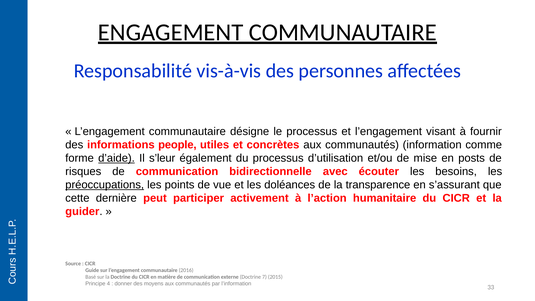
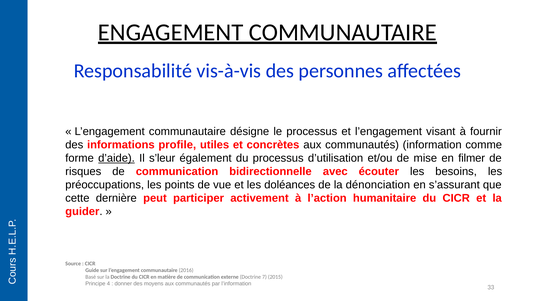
people: people -> profile
posts: posts -> filmer
préoccupations underline: present -> none
transparence: transparence -> dénonciation
